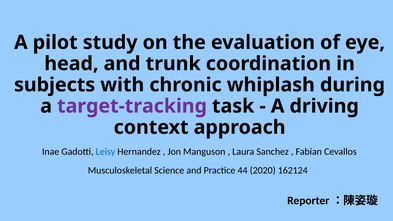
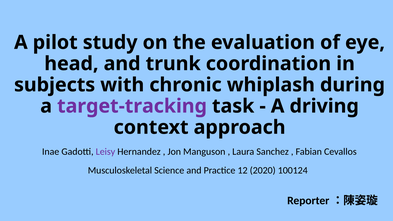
Leisy colour: blue -> purple
44: 44 -> 12
162124: 162124 -> 100124
